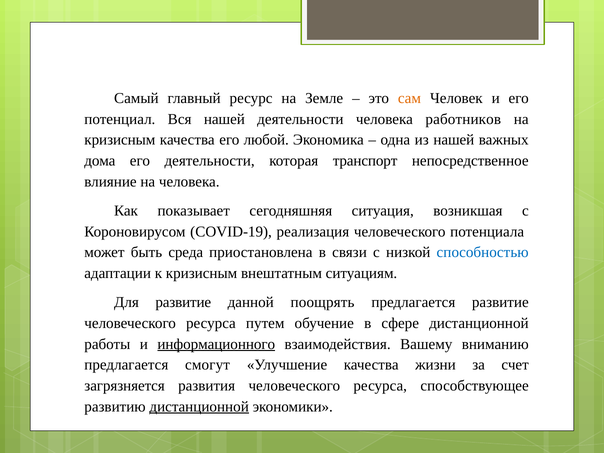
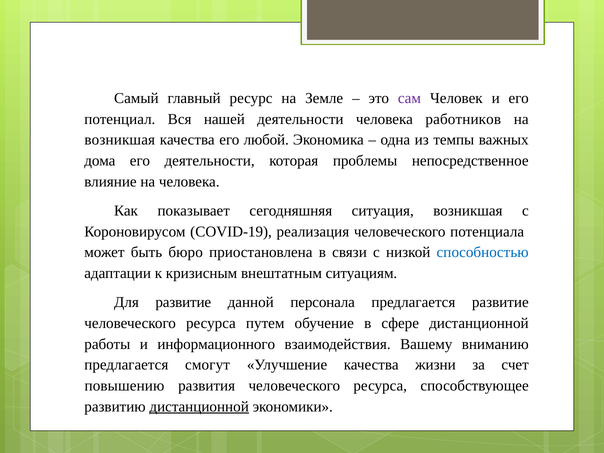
сам colour: orange -> purple
кризисным at (120, 140): кризисным -> возникшая
из нашей: нашей -> темпы
транспорт: транспорт -> проблемы
среда: среда -> бюро
поощрять: поощрять -> персонала
информационного underline: present -> none
загрязняется: загрязняется -> повышению
